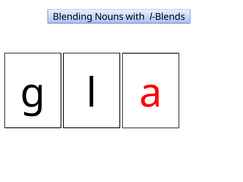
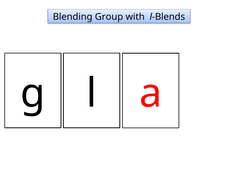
Nouns: Nouns -> Group
